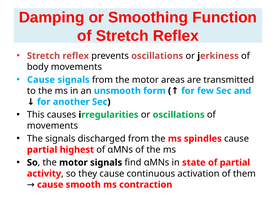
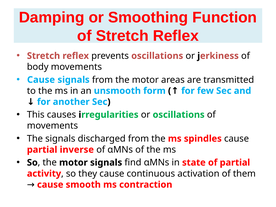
highest: highest -> inverse
